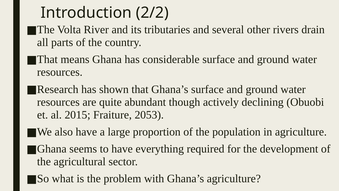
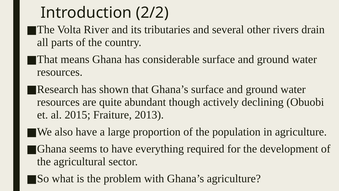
2053: 2053 -> 2013
